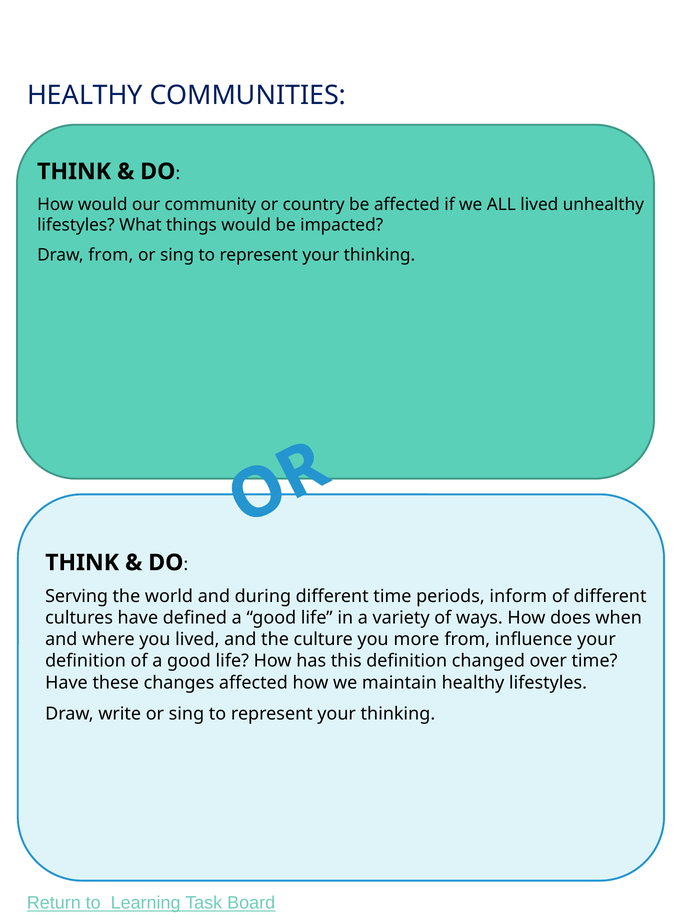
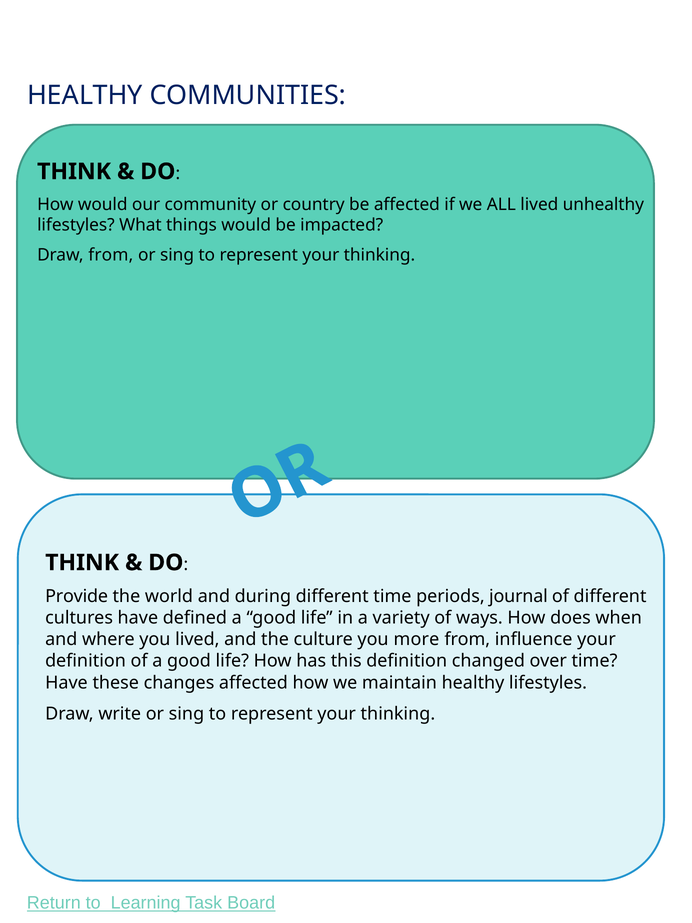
Serving: Serving -> Provide
inform: inform -> journal
